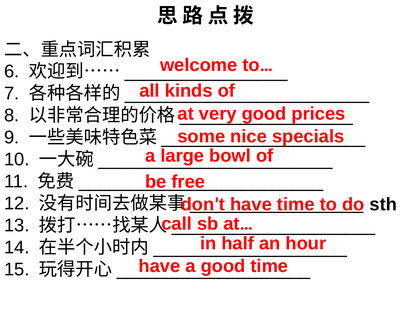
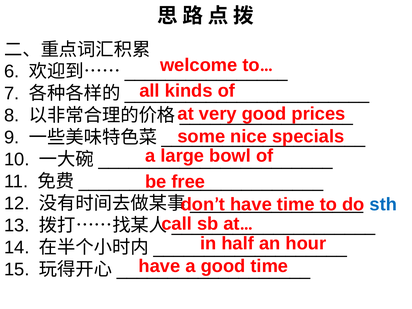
sth colour: black -> blue
